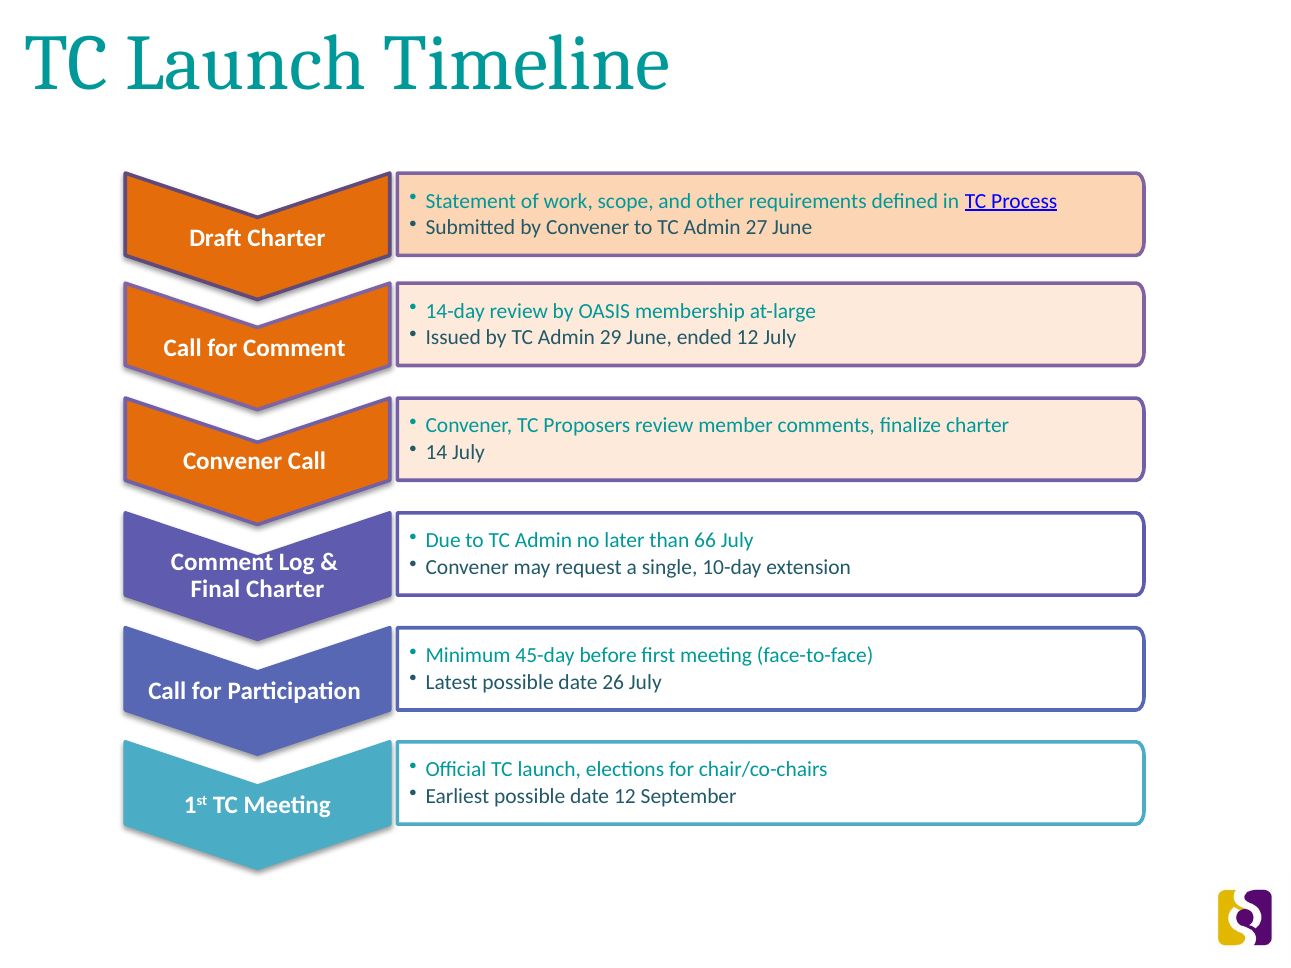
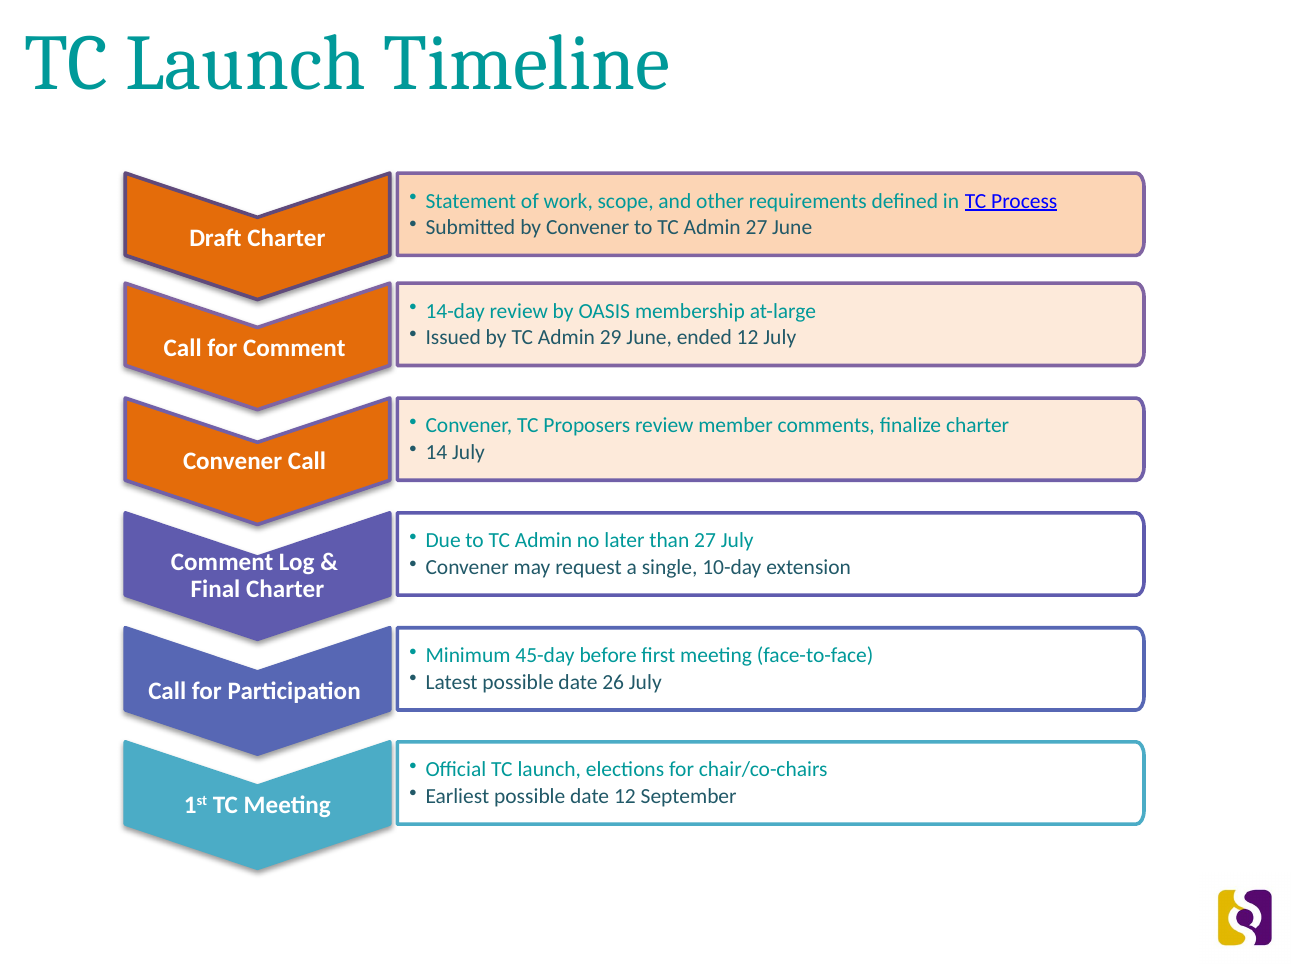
than 66: 66 -> 27
